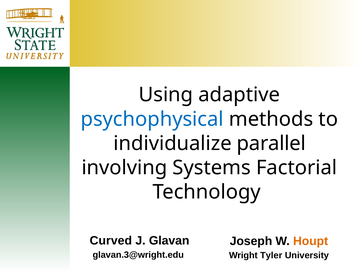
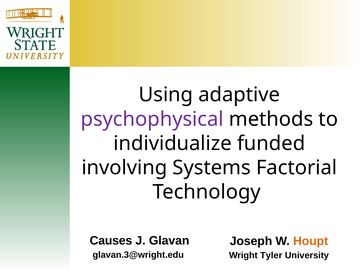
psychophysical colour: blue -> purple
parallel: parallel -> funded
Curved: Curved -> Causes
